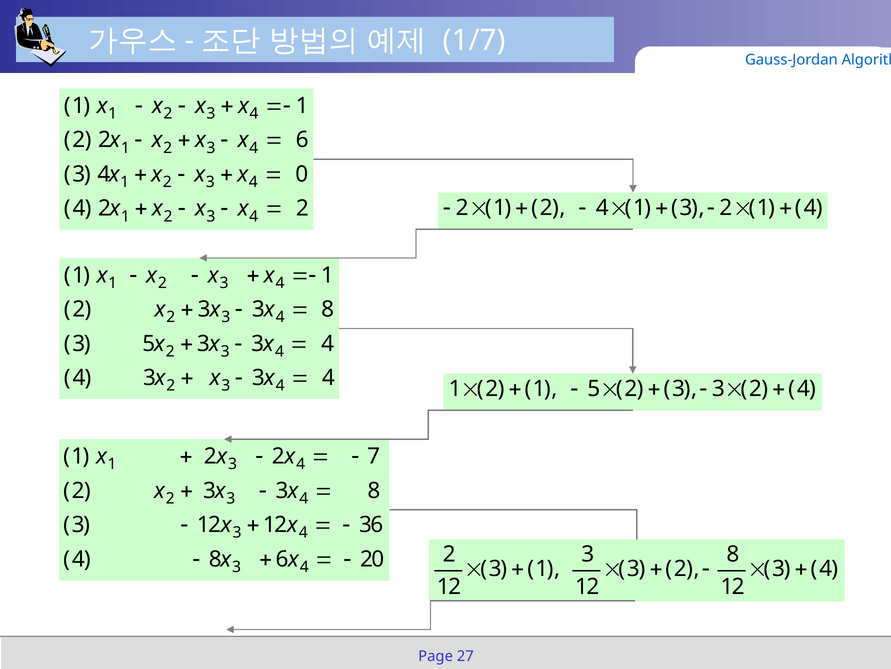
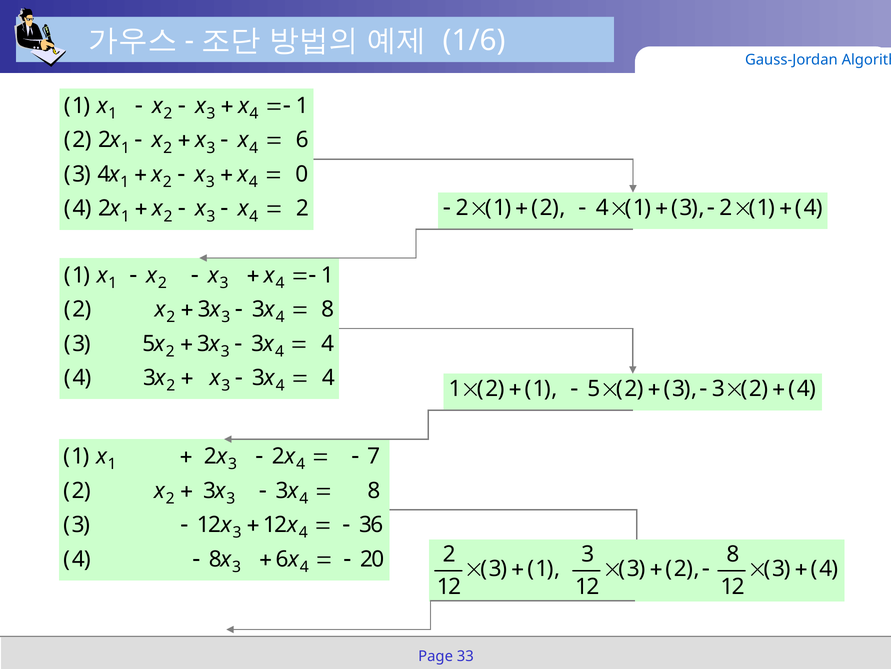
1/7: 1/7 -> 1/6
27: 27 -> 33
